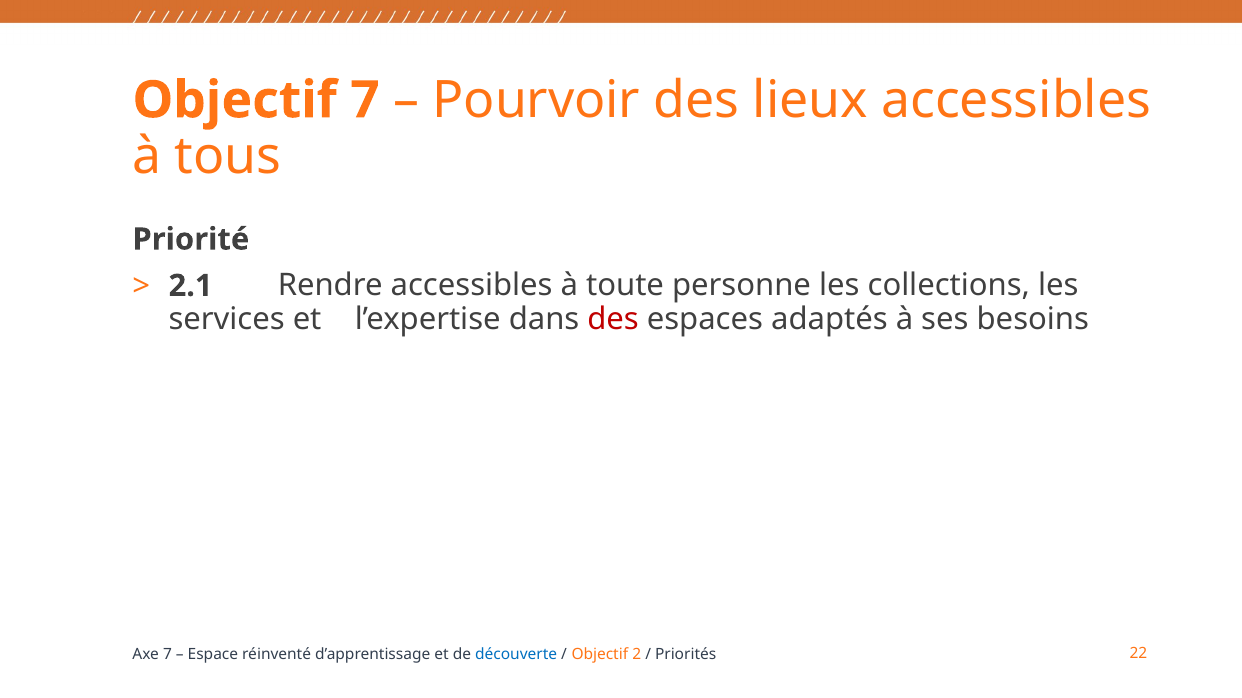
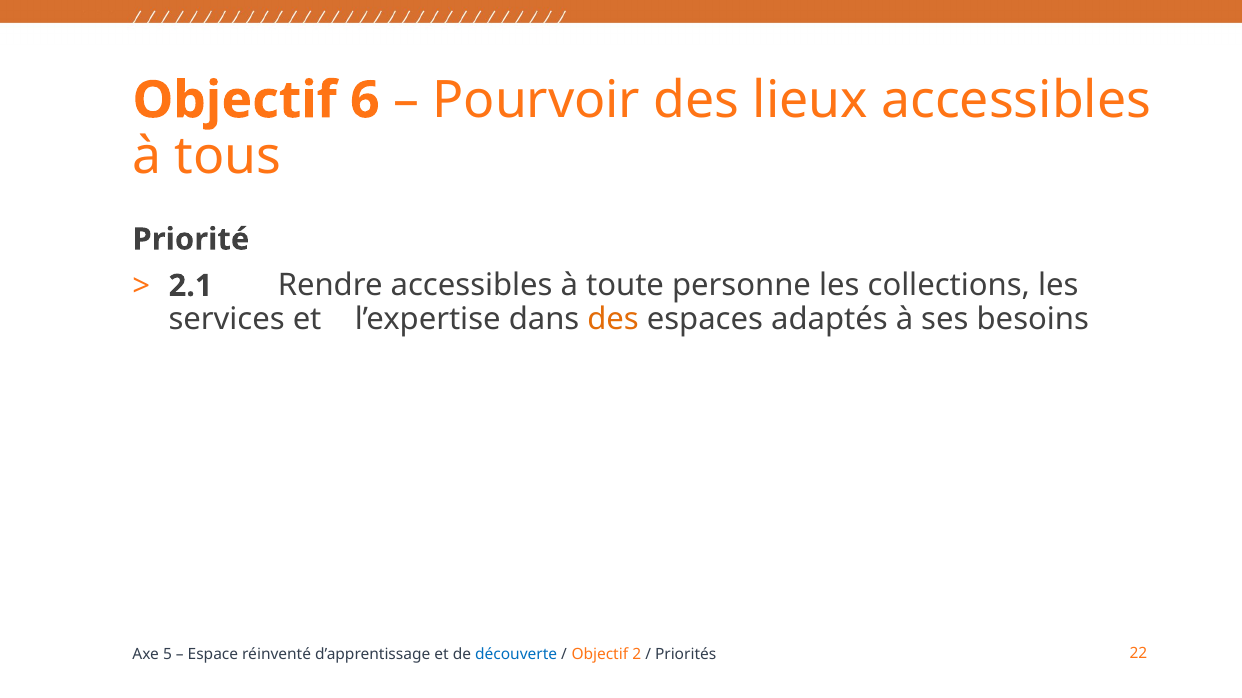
Objectif 7: 7 -> 6
des at (613, 320) colour: red -> orange
Axe 7: 7 -> 5
